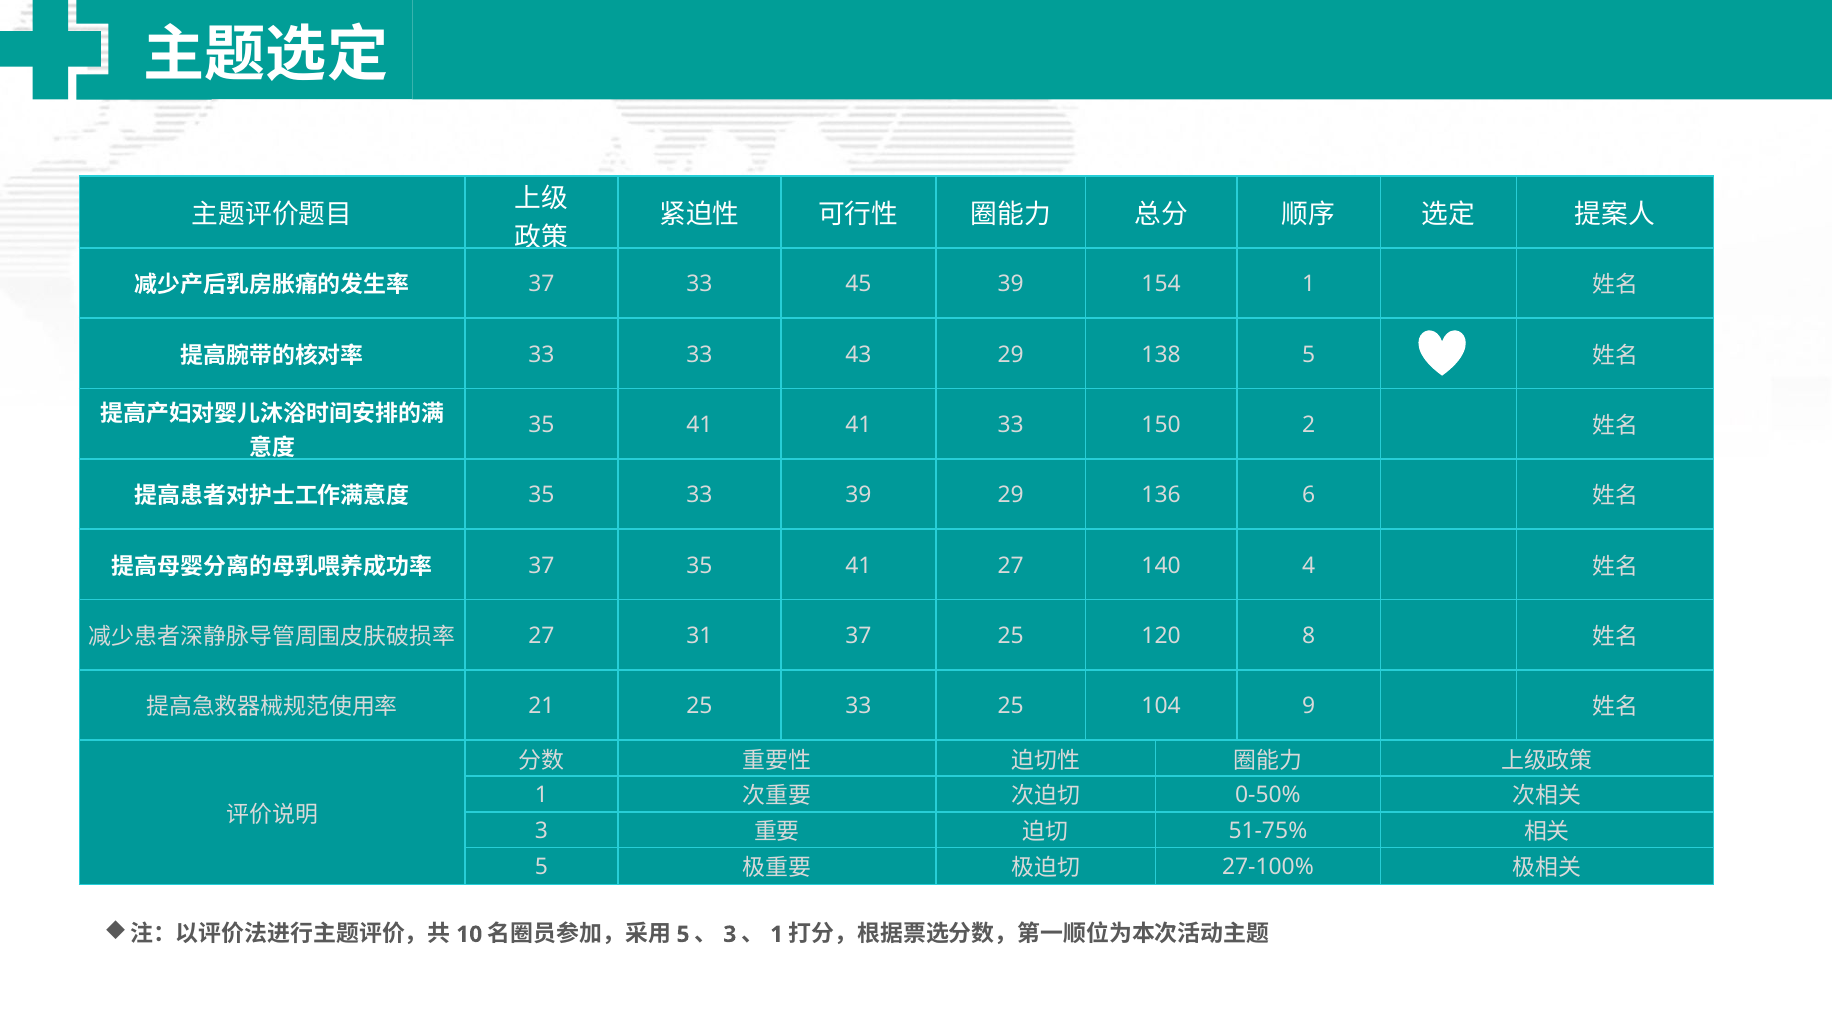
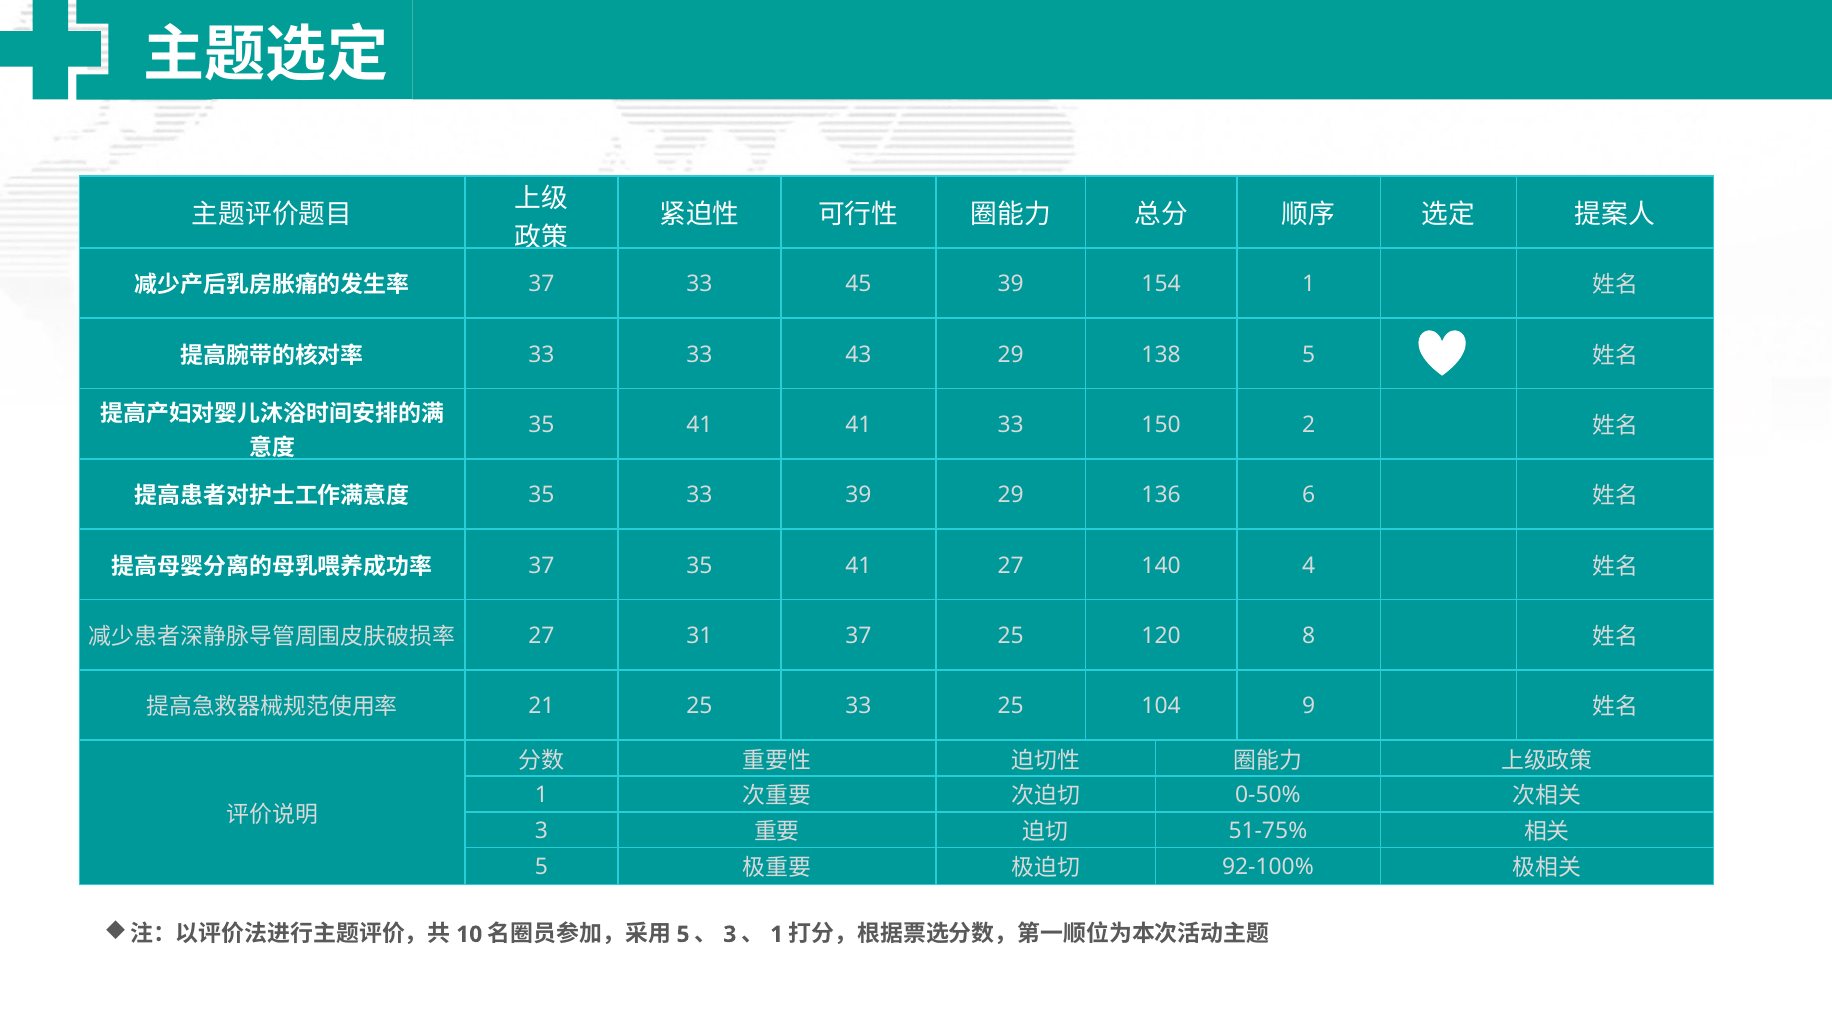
27-100%: 27-100% -> 92-100%
